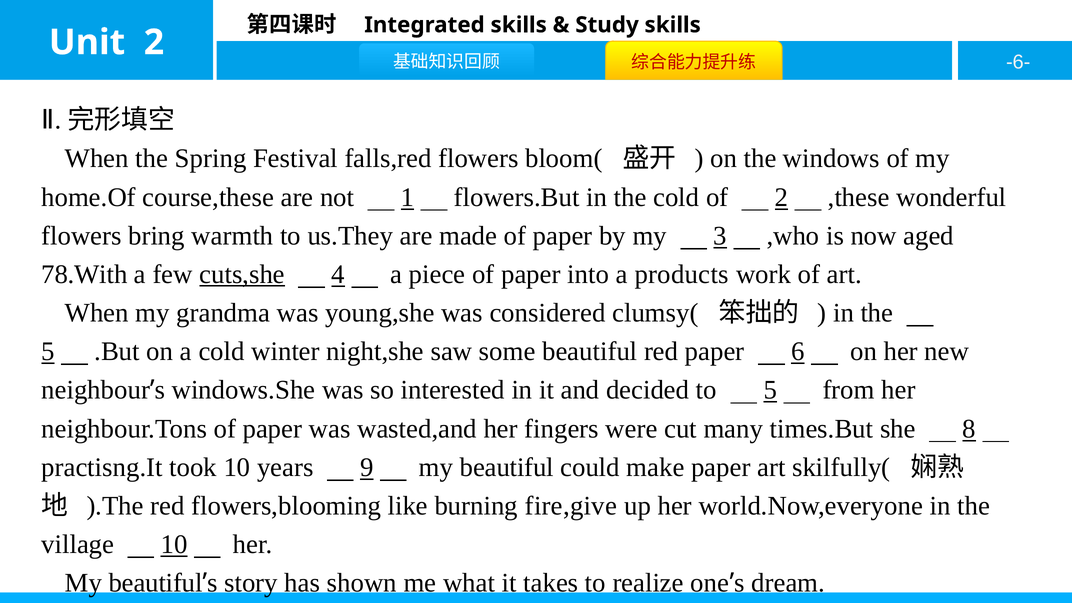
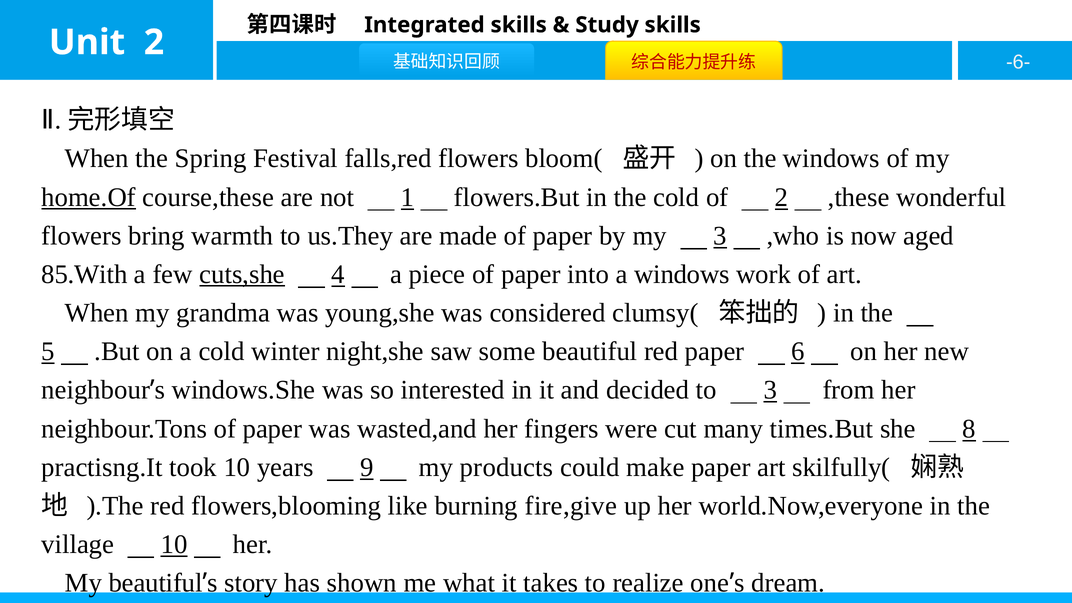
home.Of underline: none -> present
78.With: 78.With -> 85.With
a products: products -> windows
to 5: 5 -> 3
9 my beautiful: beautiful -> products
